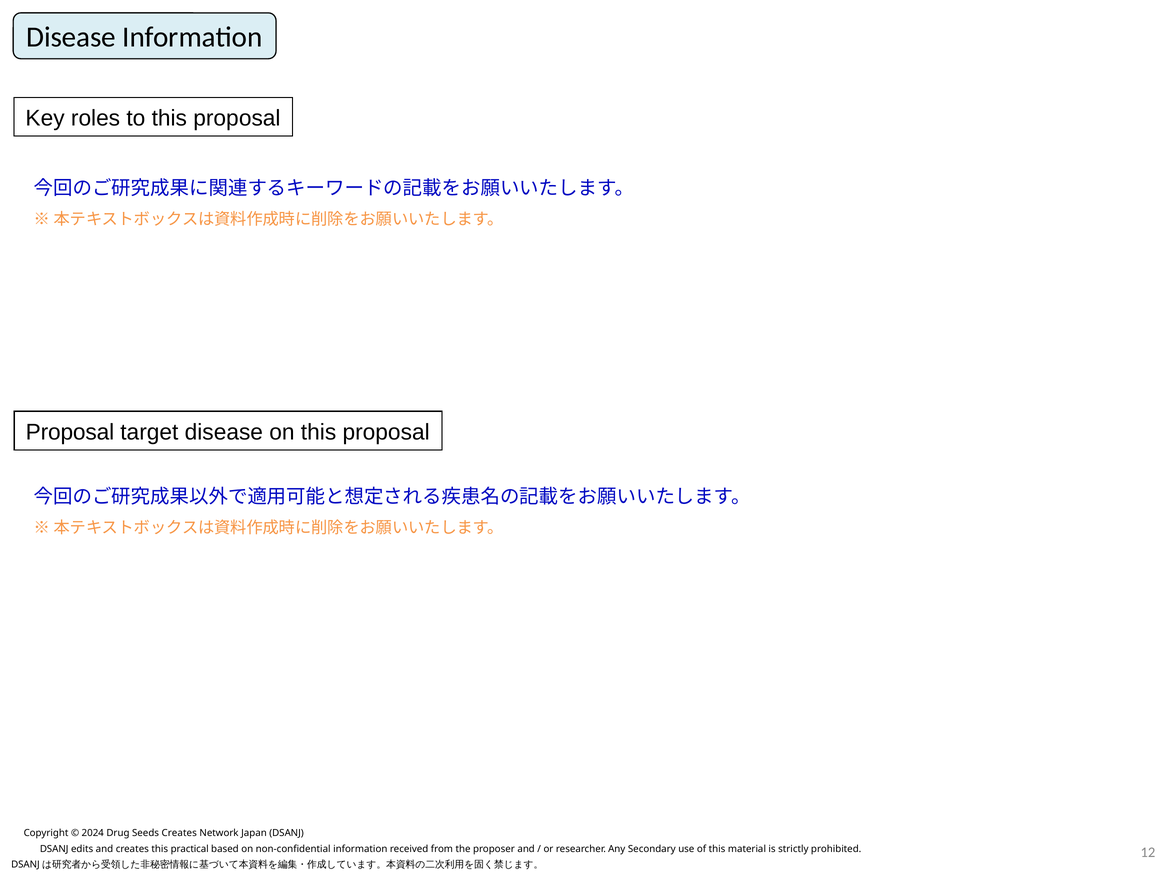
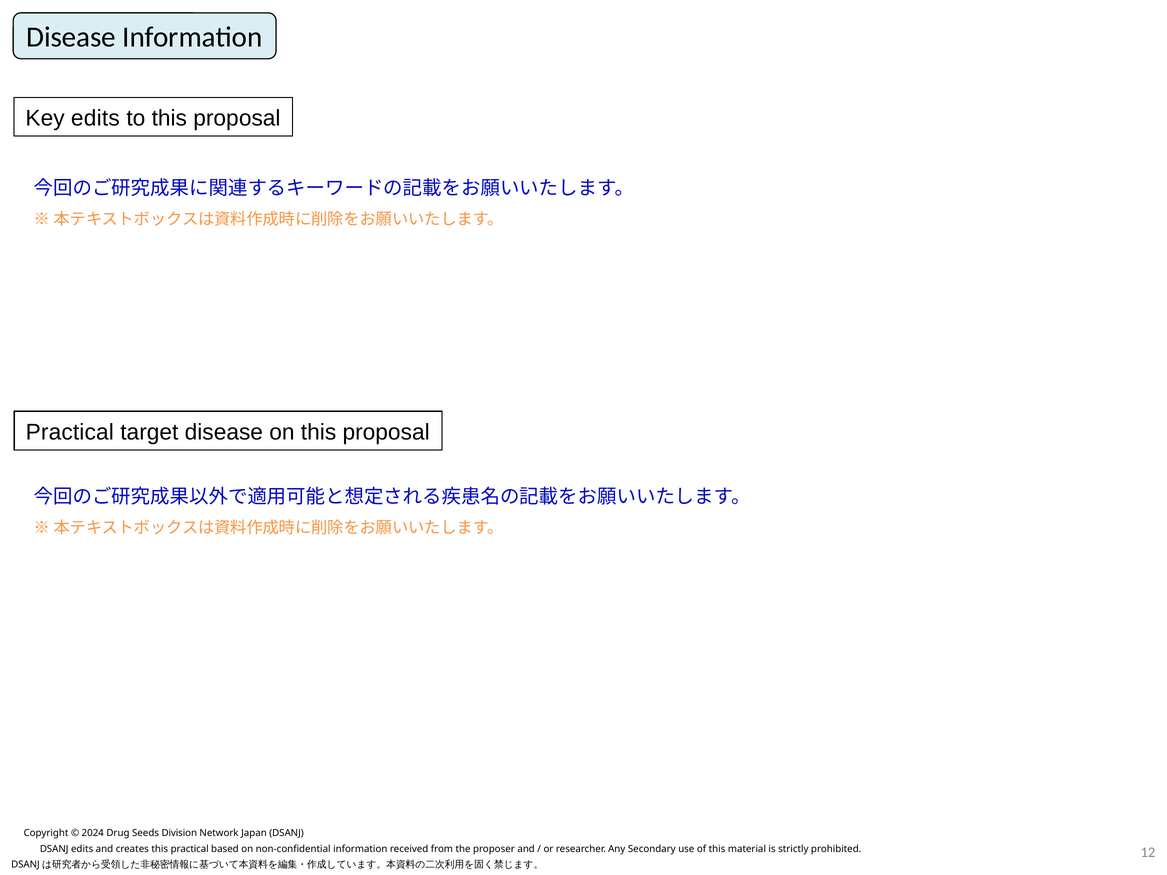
Key roles: roles -> edits
Proposal at (70, 432): Proposal -> Practical
Seeds Creates: Creates -> Division
